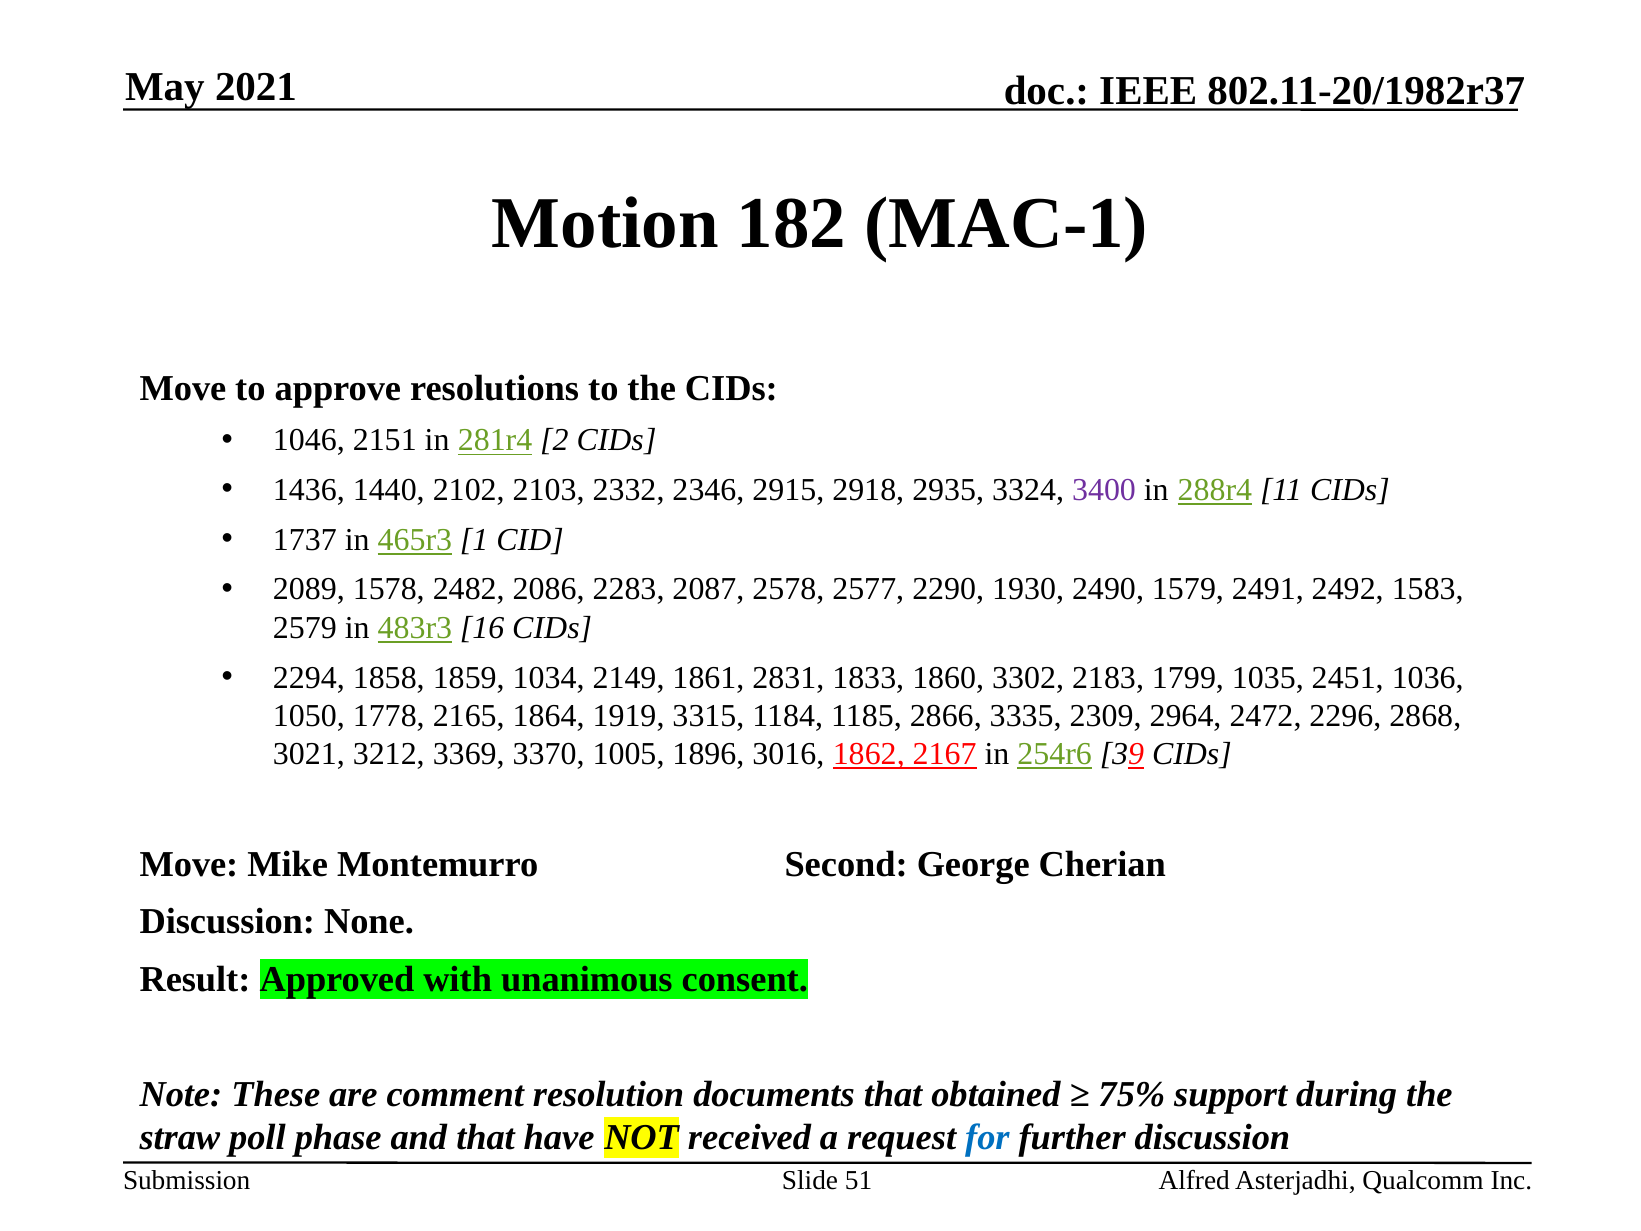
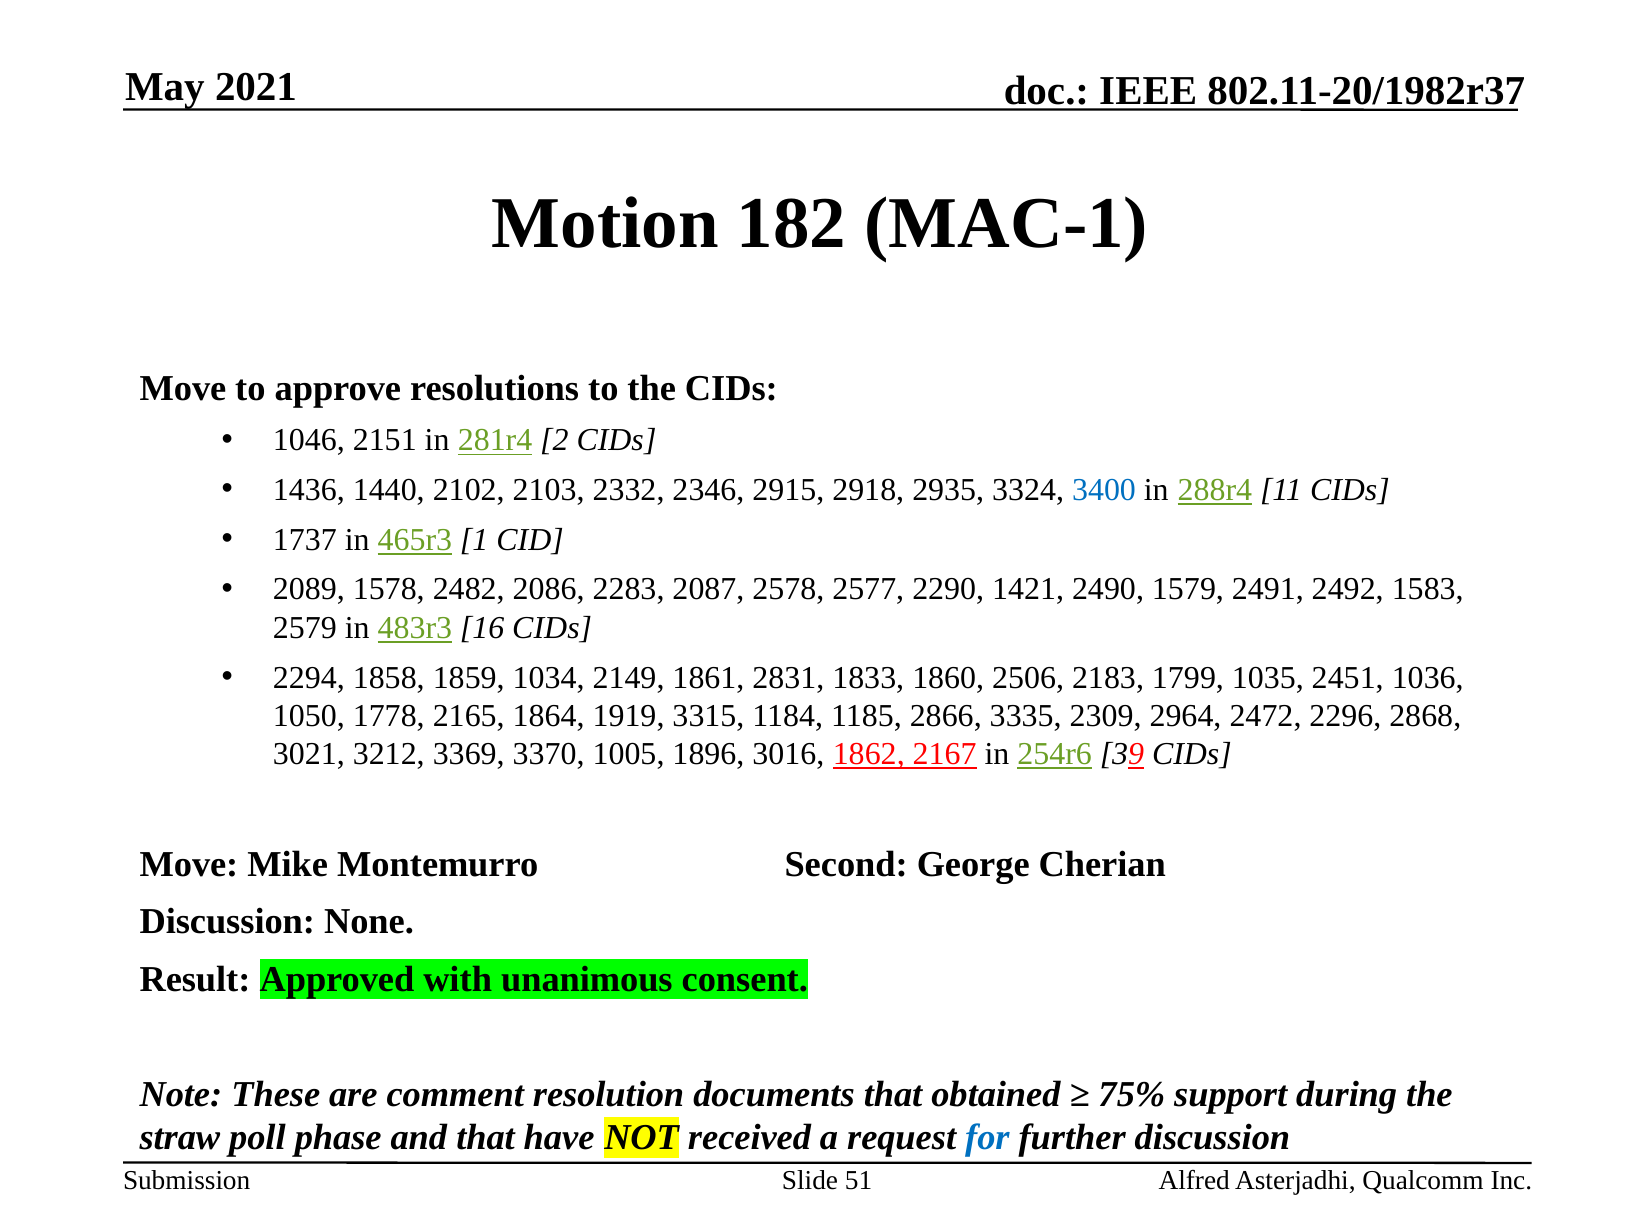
3400 colour: purple -> blue
1930: 1930 -> 1421
3302: 3302 -> 2506
